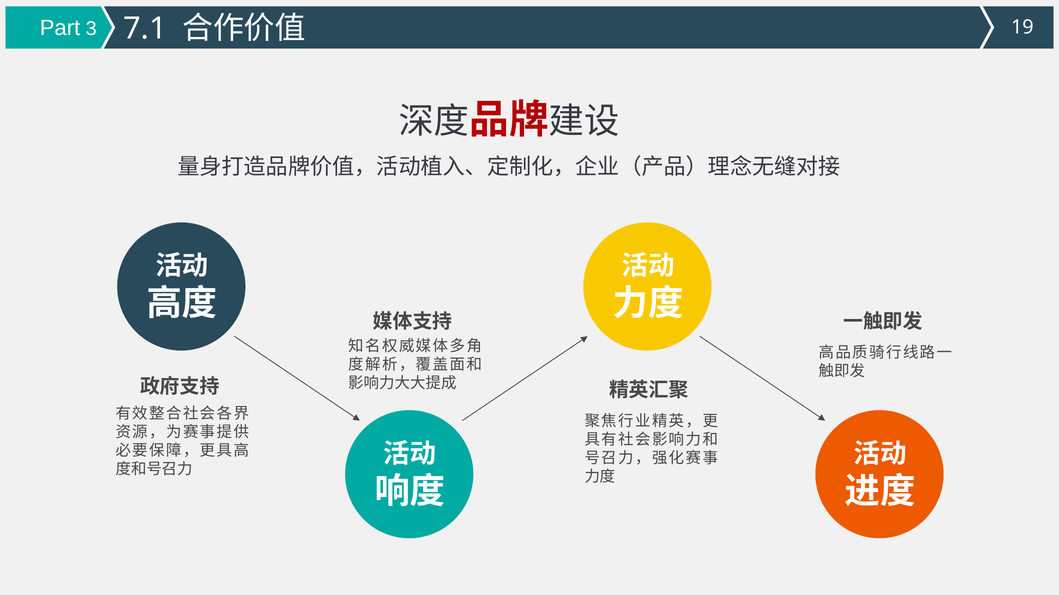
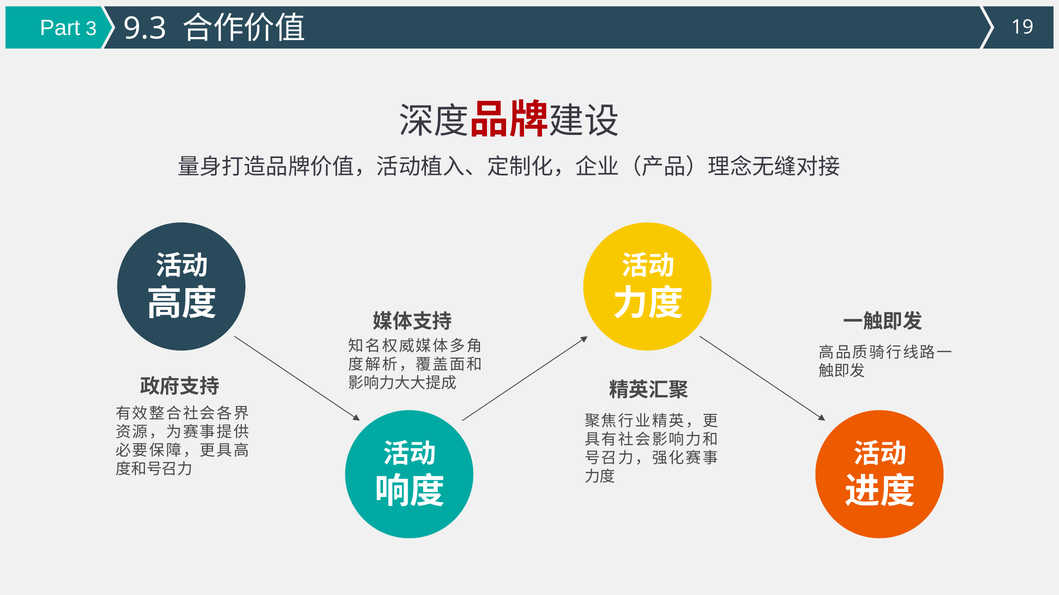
7.1: 7.1 -> 9.3
